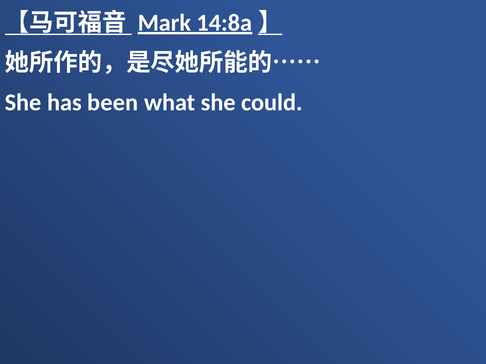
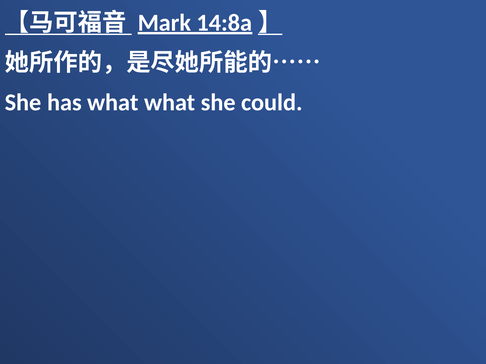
has been: been -> what
